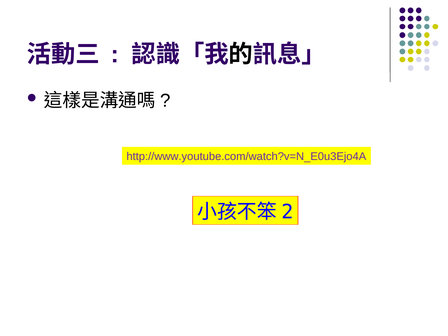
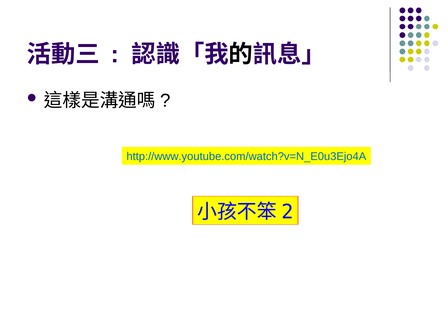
http://www.youtube.com/watch?v=N_E0u3Ejo4A colour: purple -> blue
